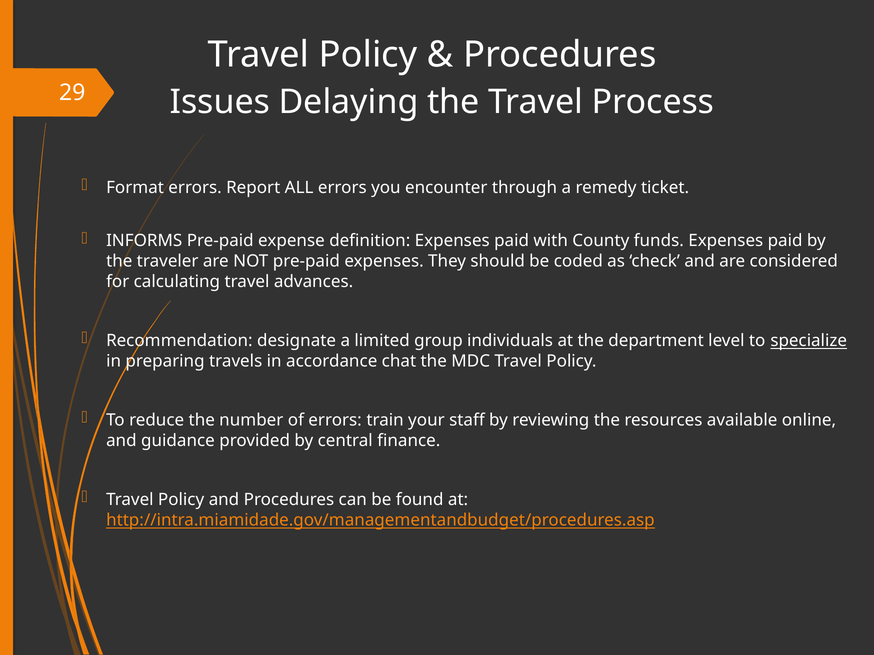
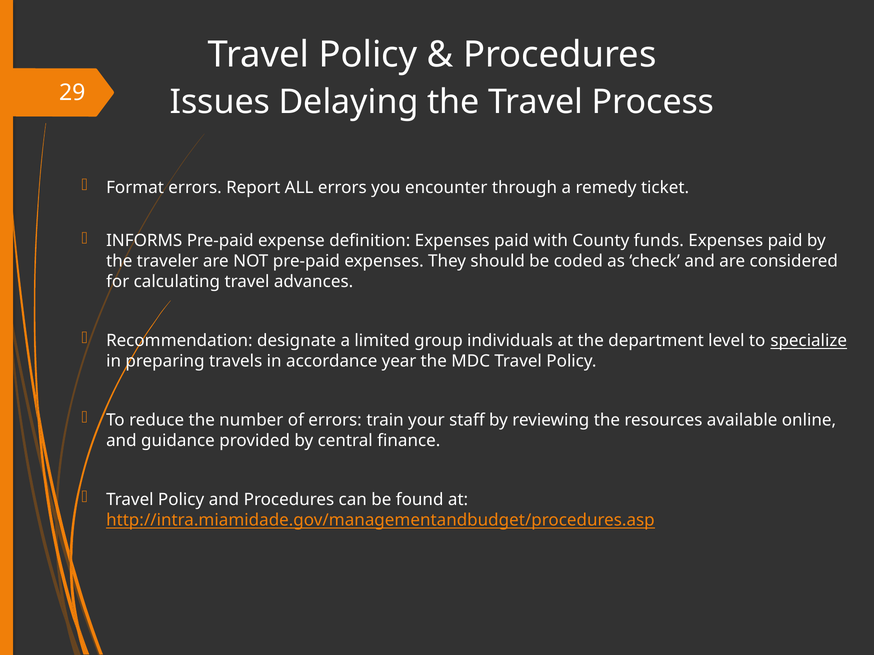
chat: chat -> year
